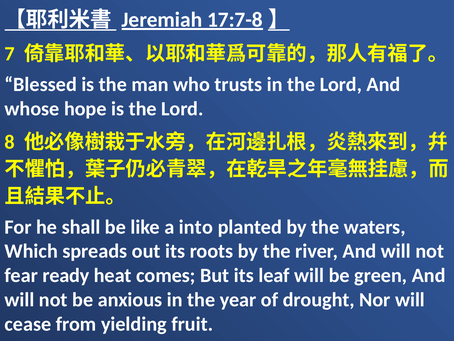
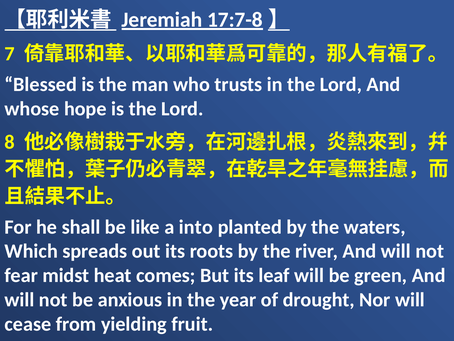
ready: ready -> midst
